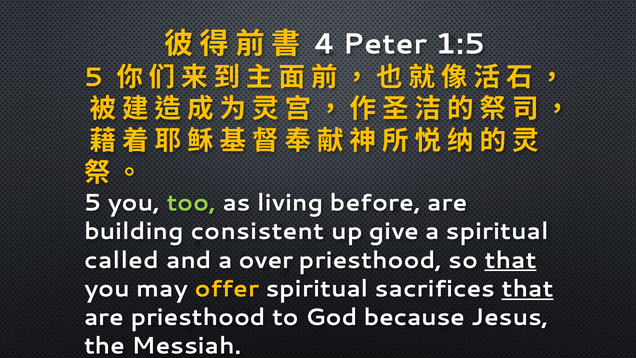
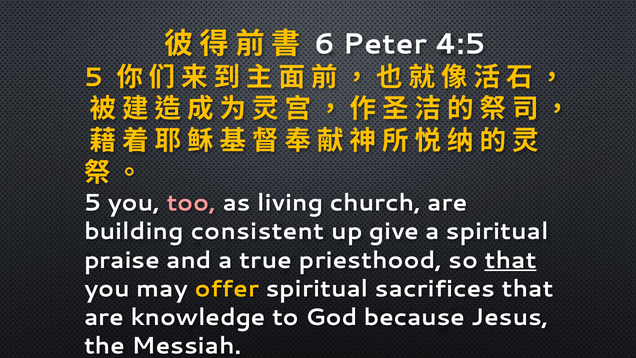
4: 4 -> 6
1:5: 1:5 -> 4:5
too colour: light green -> pink
before: before -> church
called: called -> praise
over: over -> true
that at (528, 289) underline: present -> none
are priesthood: priesthood -> knowledge
